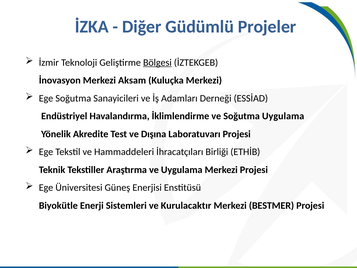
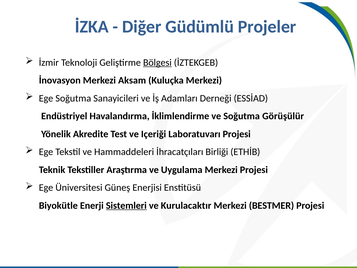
Soğutma Uygulama: Uygulama -> Görüşülür
Dışına: Dışına -> Içeriği
Sistemleri underline: none -> present
